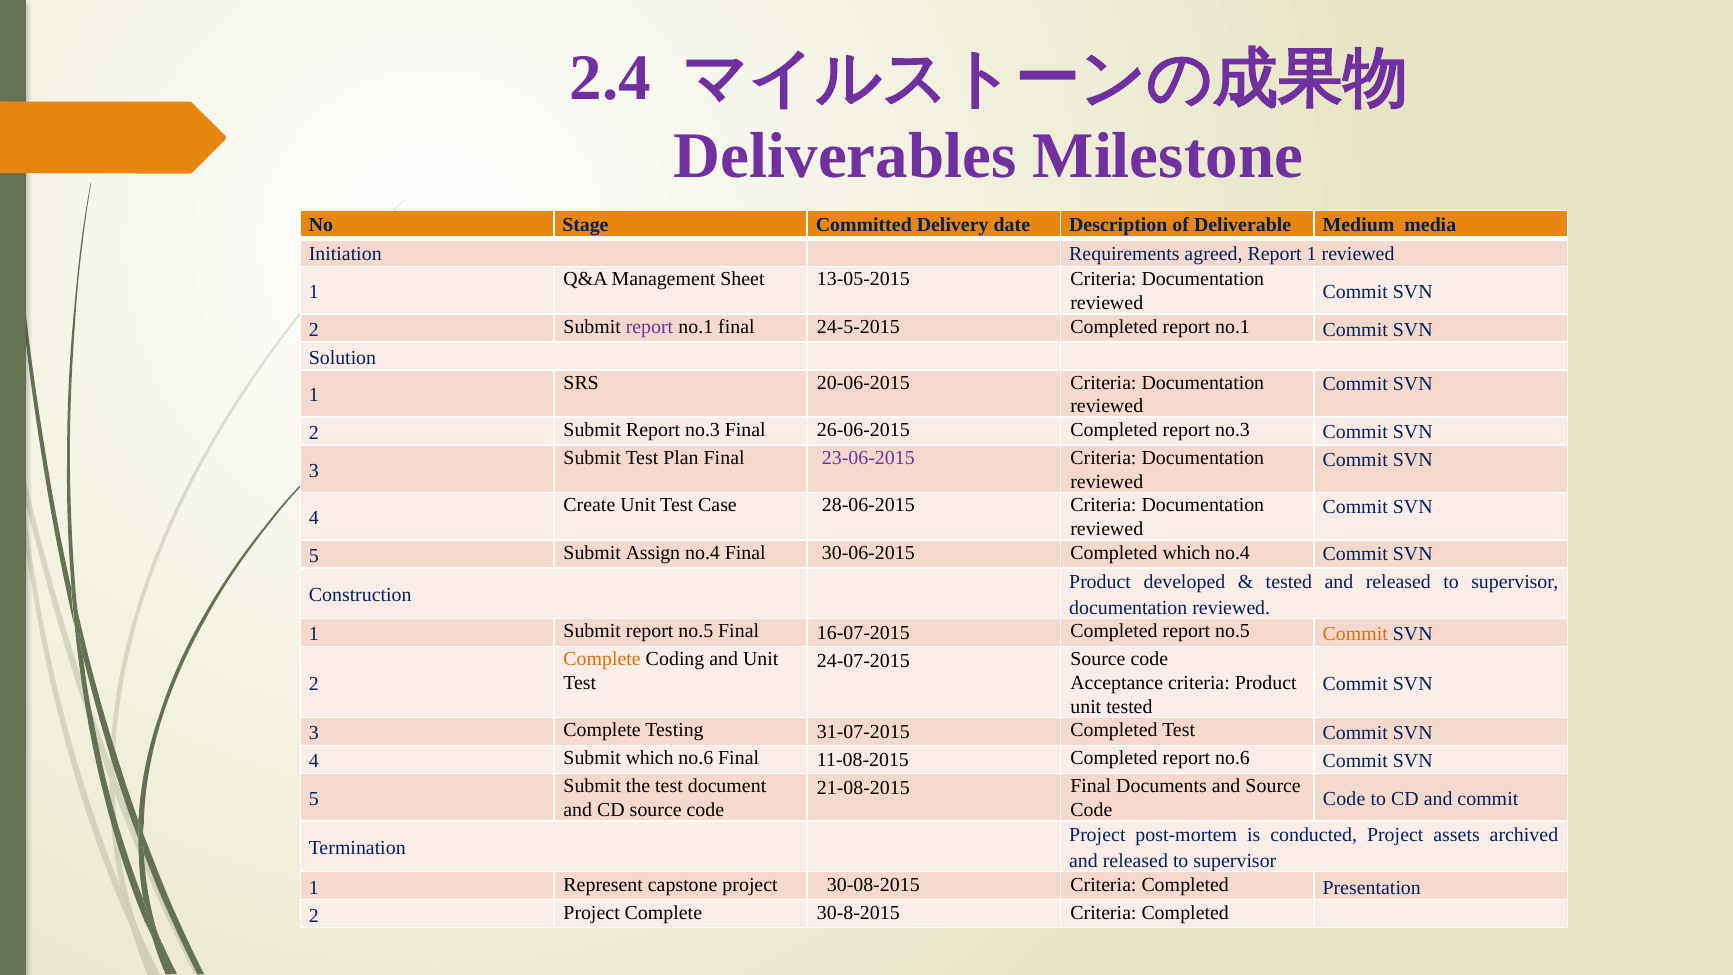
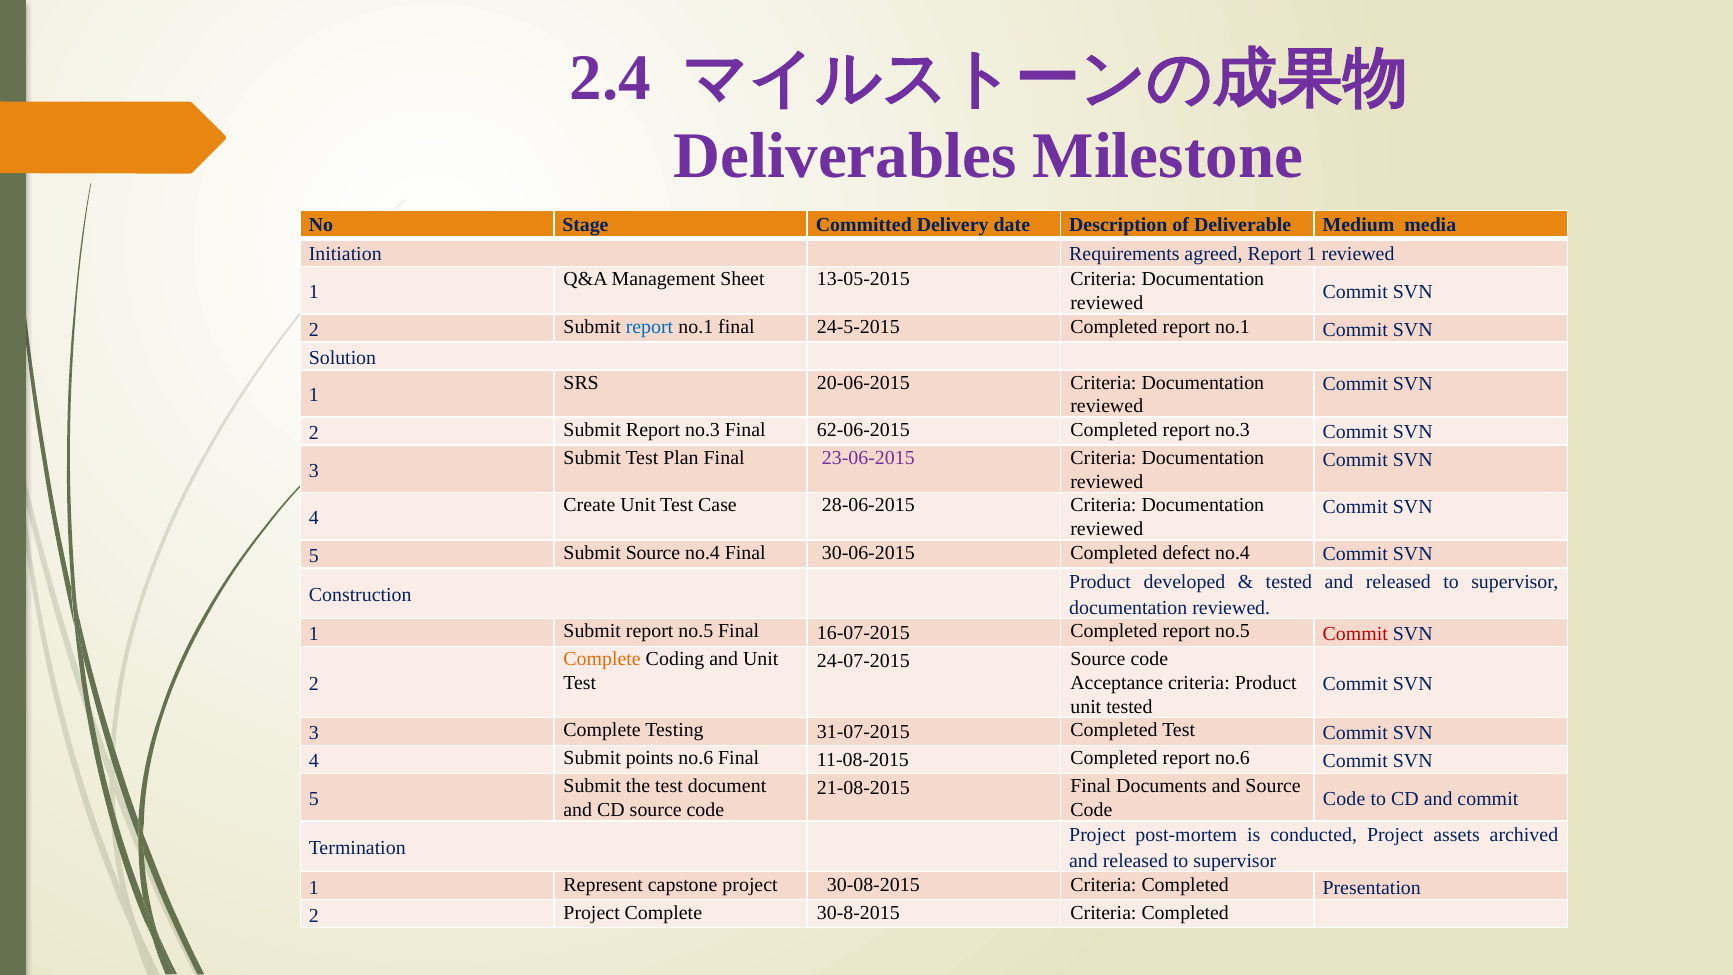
report at (650, 326) colour: purple -> blue
26-06-2015: 26-06-2015 -> 62-06-2015
Submit Assign: Assign -> Source
Completed which: which -> defect
Commit at (1355, 634) colour: orange -> red
Submit which: which -> points
